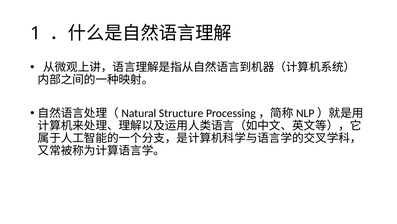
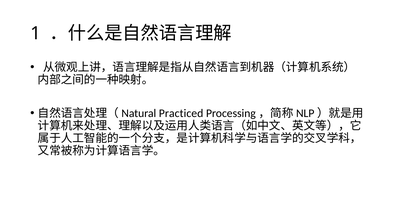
Structure: Structure -> Practiced
